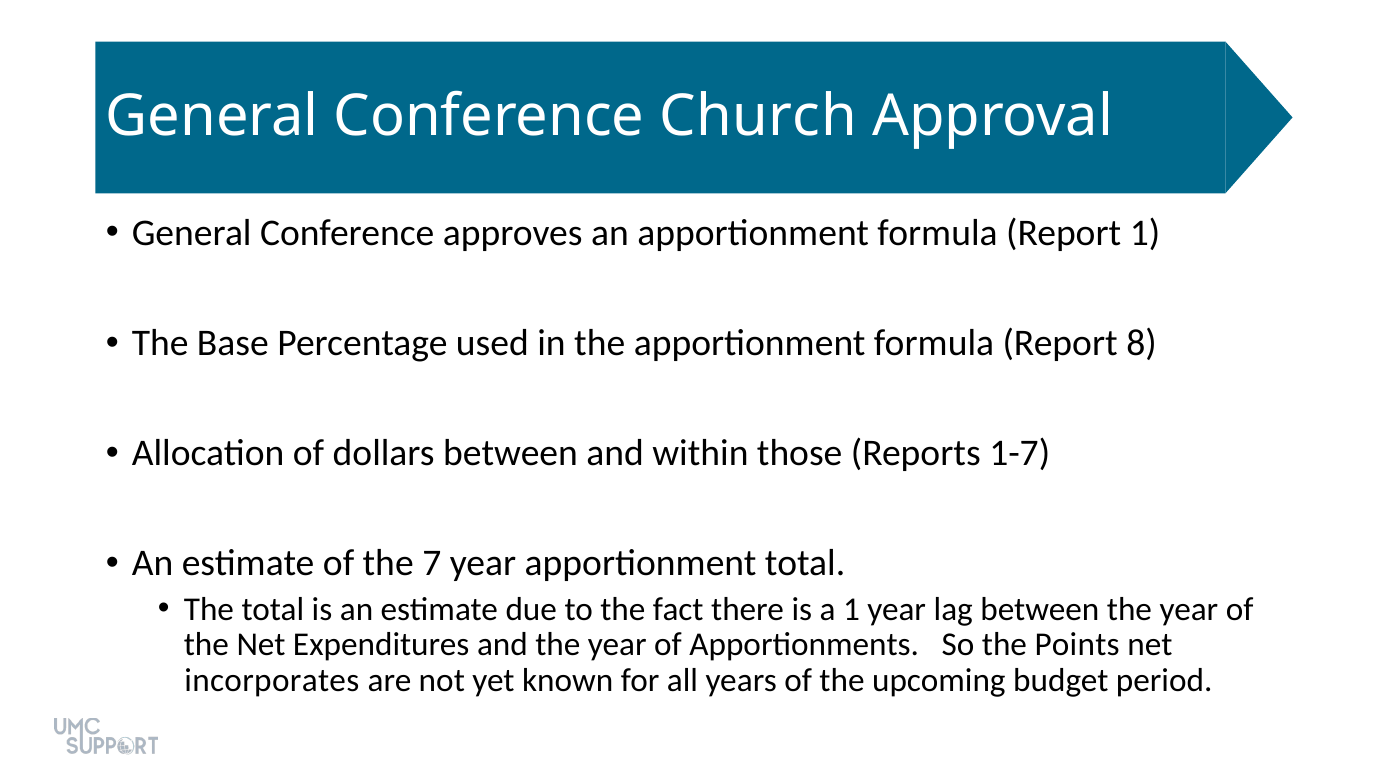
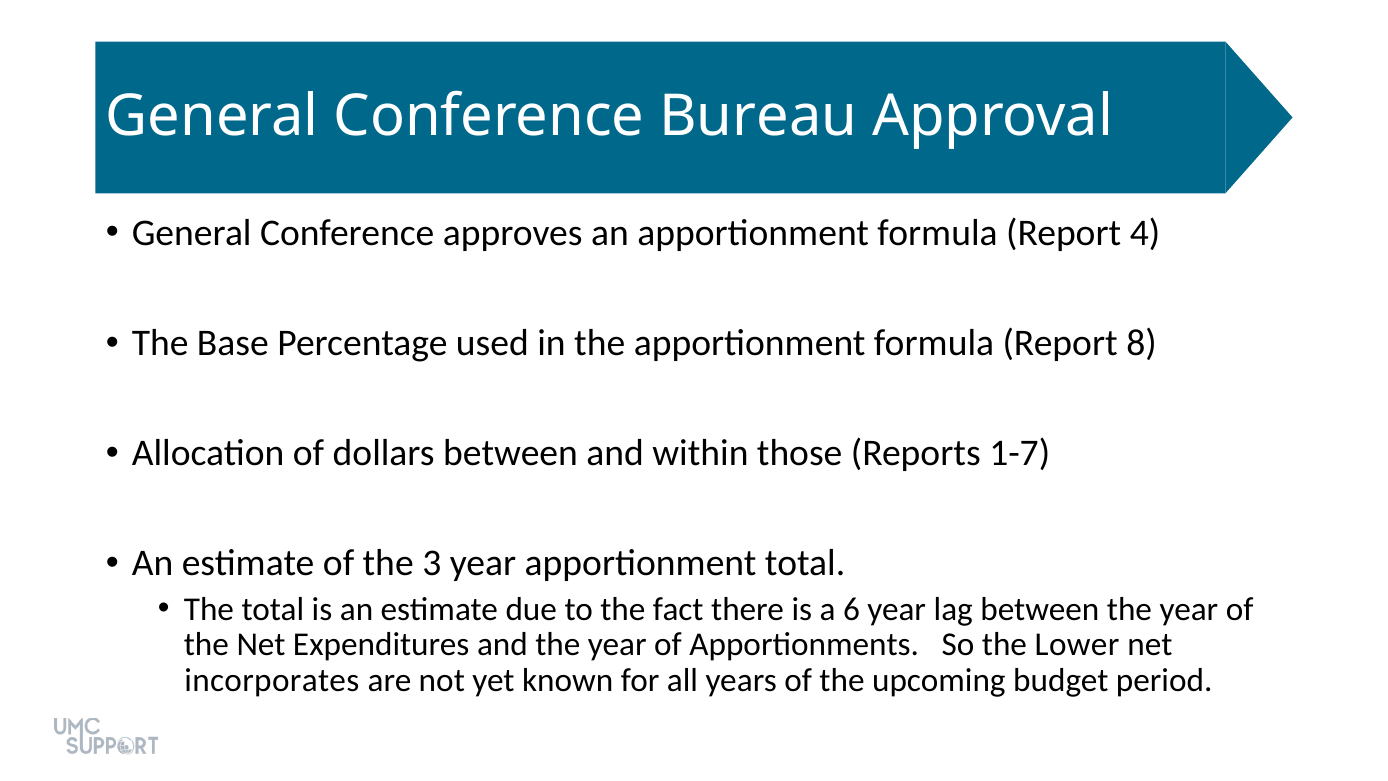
Church: Church -> Bureau
Report 1: 1 -> 4
7: 7 -> 3
a 1: 1 -> 6
Points: Points -> Lower
